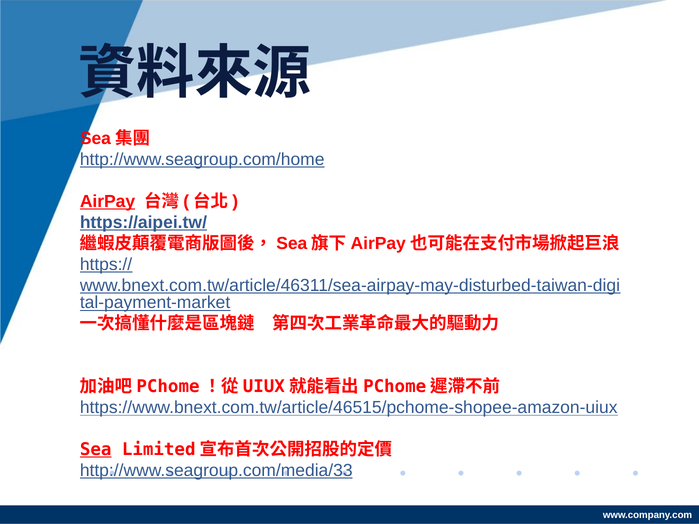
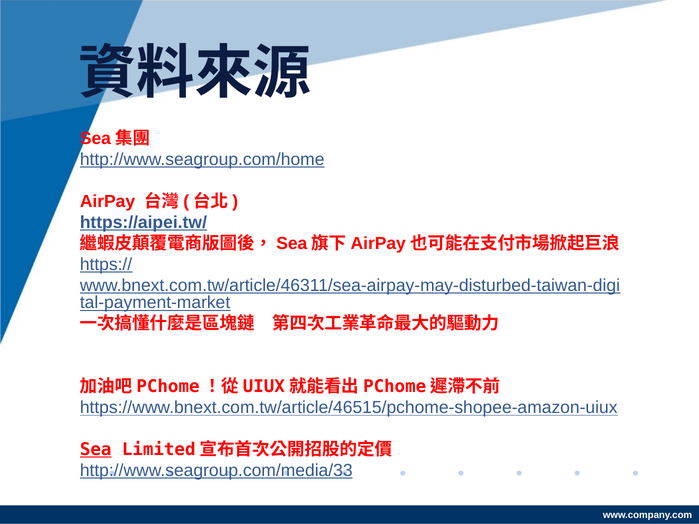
AirPay underline: present -> none
